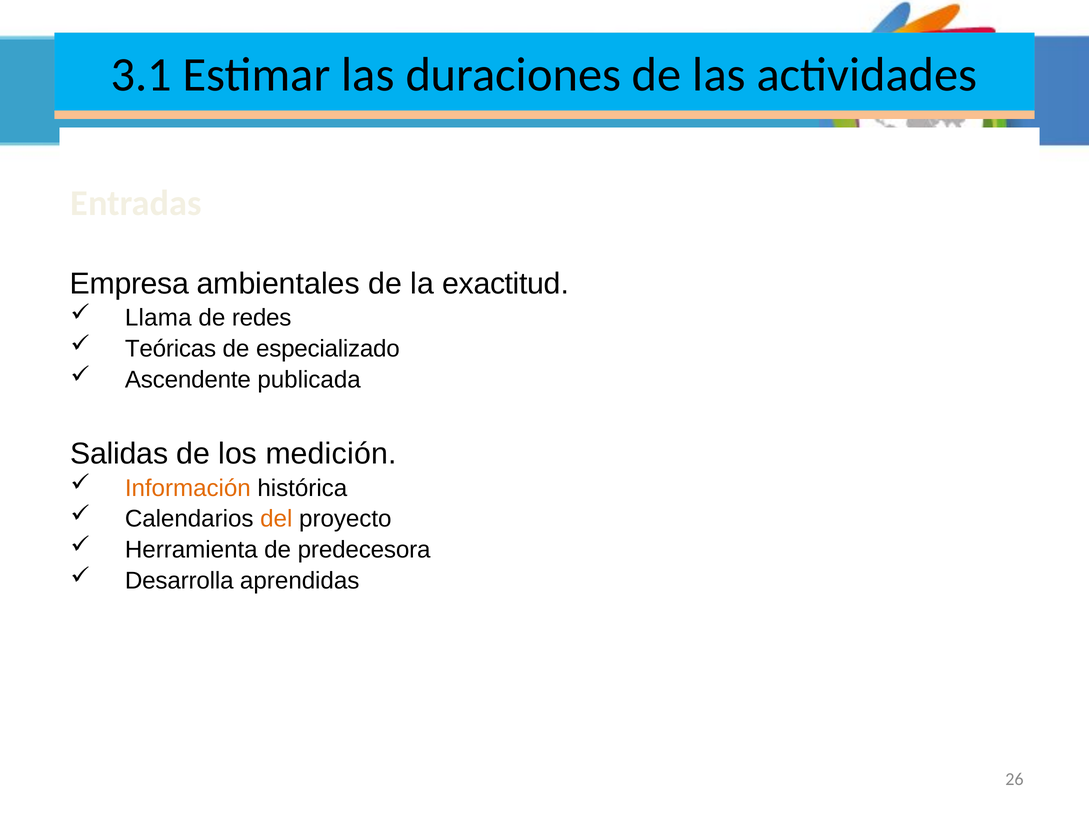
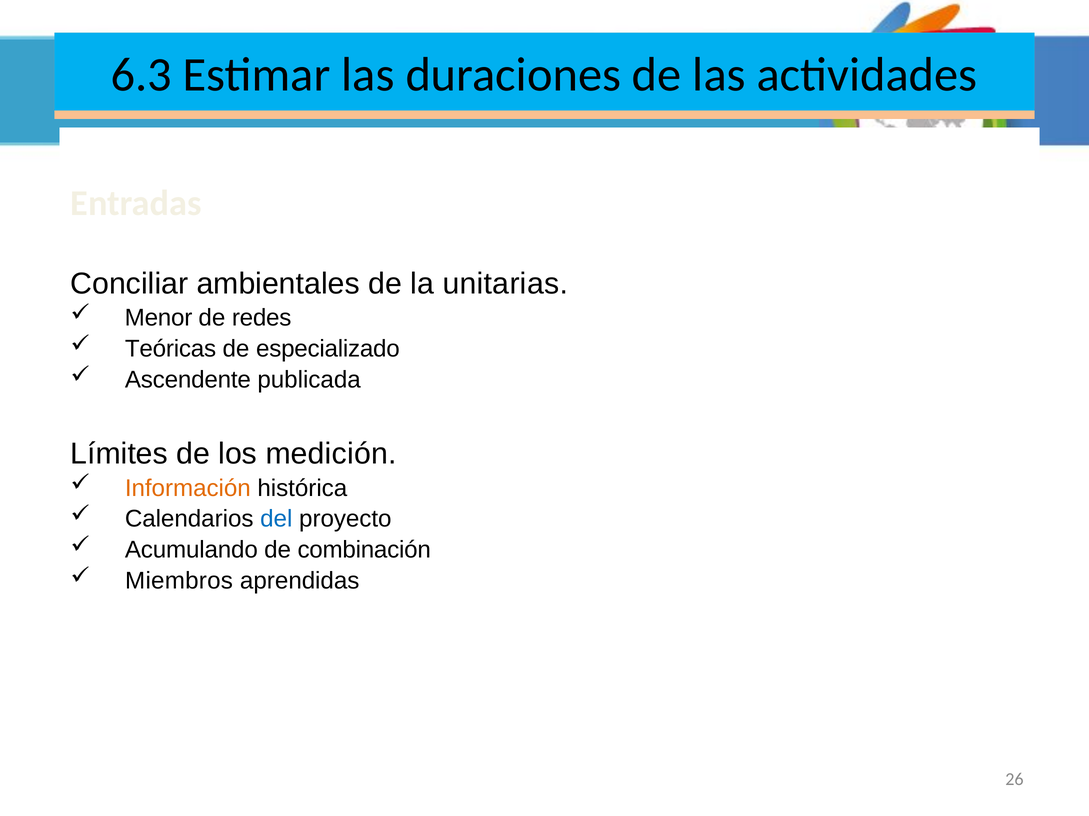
3.1: 3.1 -> 6.3
Empresa: Empresa -> Conciliar
exactitud: exactitud -> unitarias
Llama: Llama -> Menor
Salidas: Salidas -> Límites
del colour: orange -> blue
Herramienta: Herramienta -> Acumulando
predecesora: predecesora -> combinación
Desarrolla: Desarrolla -> Miembros
